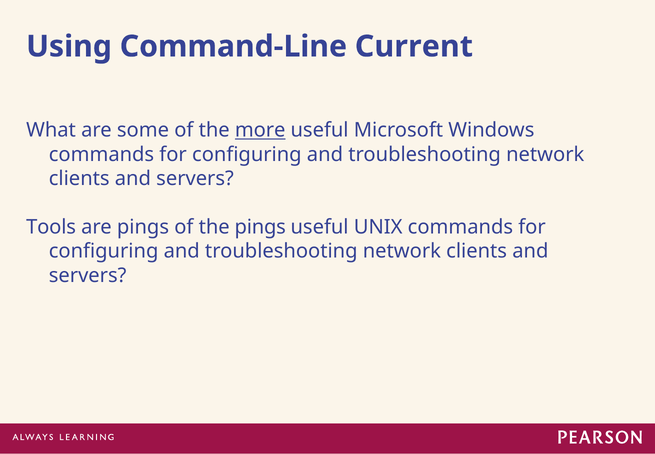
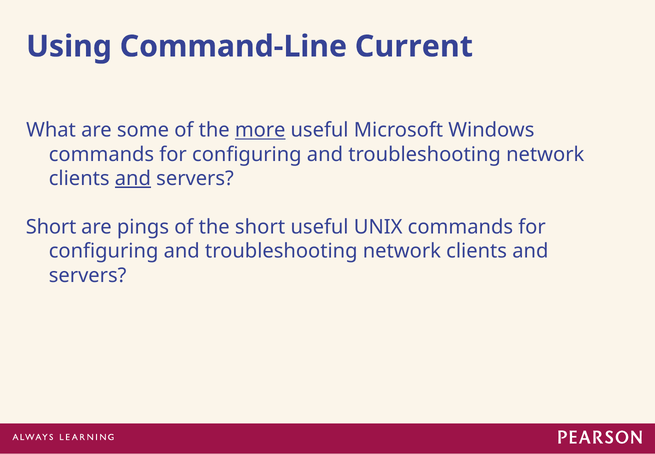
and at (133, 178) underline: none -> present
Tools at (51, 227): Tools -> Short
the pings: pings -> short
